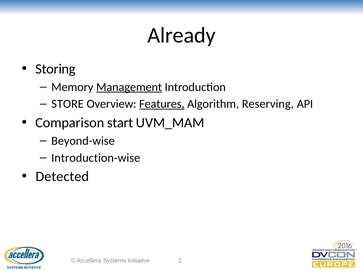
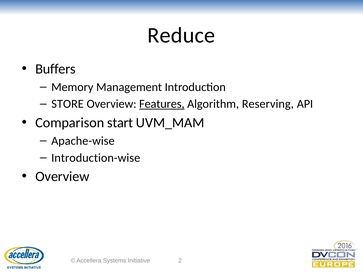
Already: Already -> Reduce
Storing: Storing -> Buffers
Management underline: present -> none
Beyond-wise: Beyond-wise -> Apache-wise
Detected at (62, 176): Detected -> Overview
